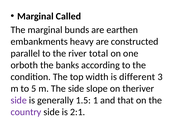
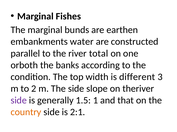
Called: Called -> Fishes
heavy: heavy -> water
5: 5 -> 2
country colour: purple -> orange
